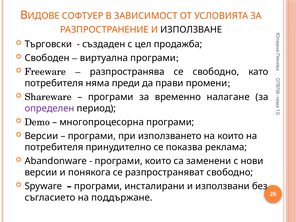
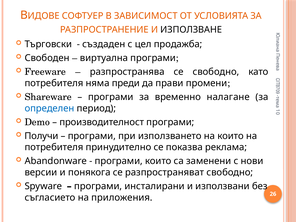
определен colour: purple -> blue
многопроцесорна: многопроцесорна -> производителност
Версии at (41, 136): Версии -> Получи
поддържане: поддържане -> приложения
